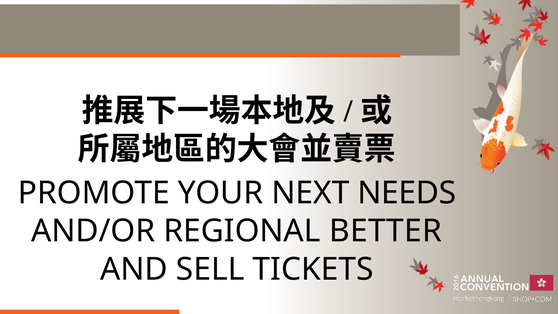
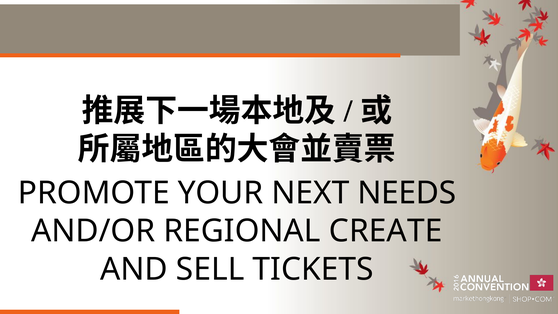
BETTER: BETTER -> CREATE
